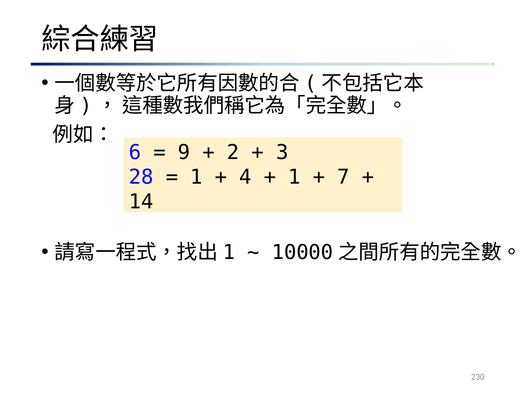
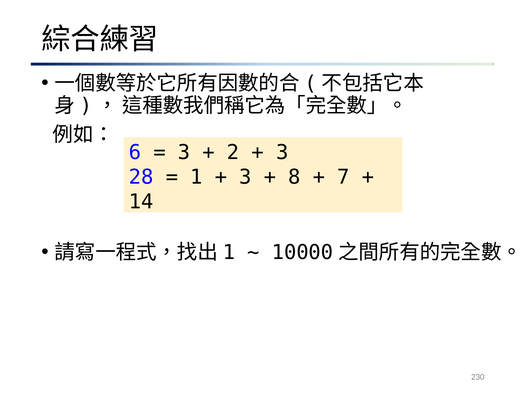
9 at (184, 152): 9 -> 3
4 at (245, 177): 4 -> 3
1 at (294, 177): 1 -> 8
